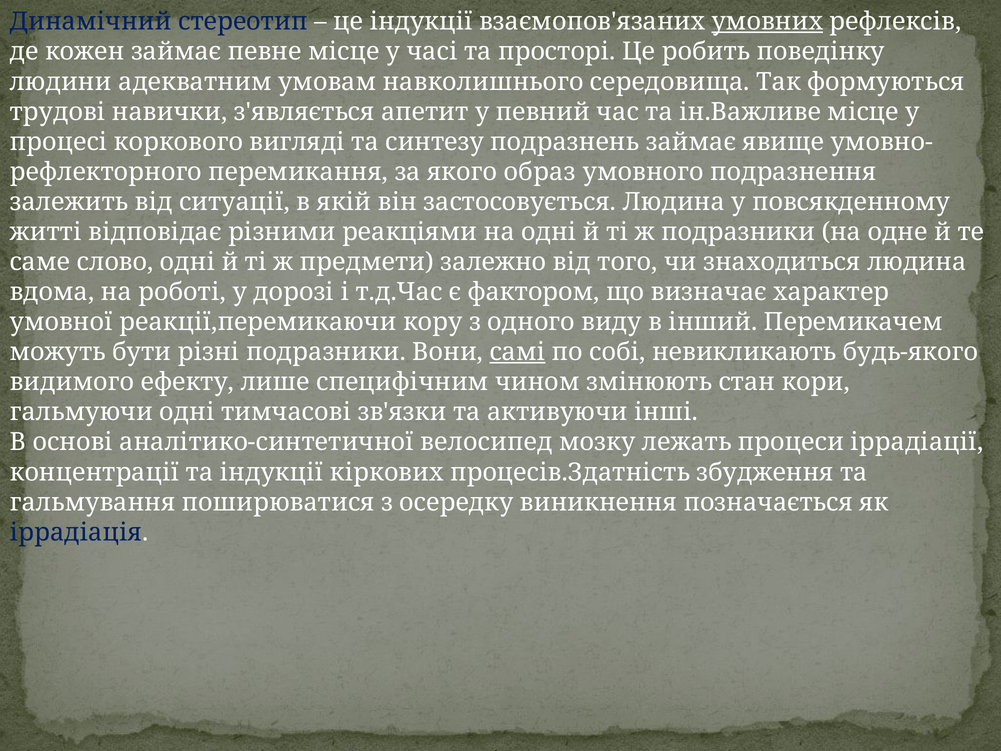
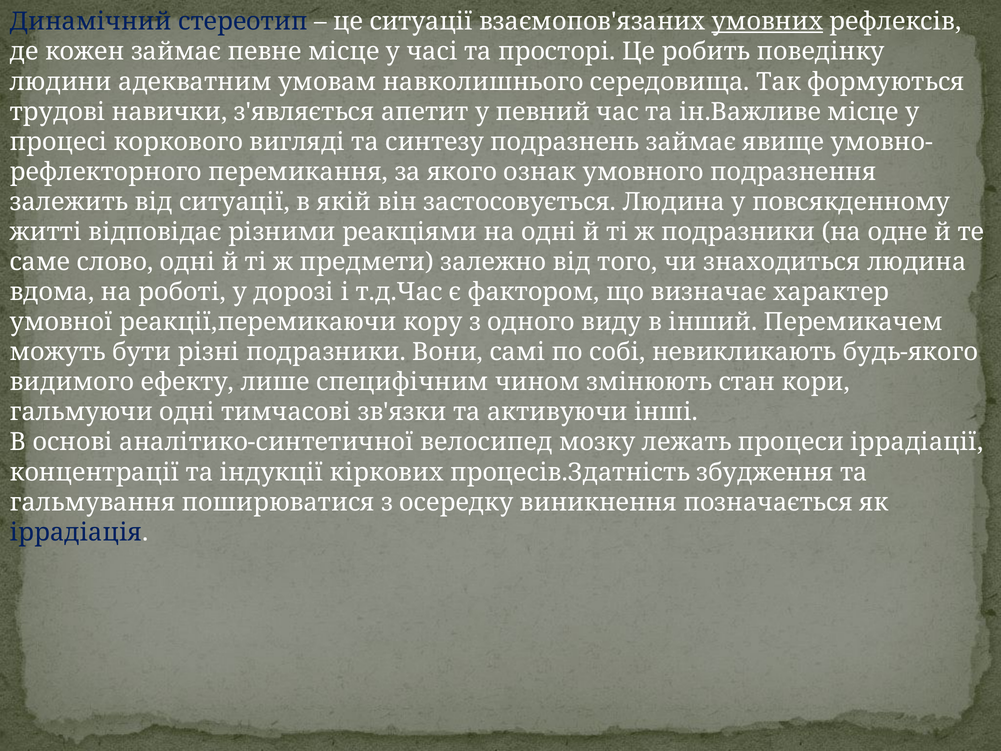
це індукції: індукції -> ситуації
образ: образ -> ознак
самі underline: present -> none
